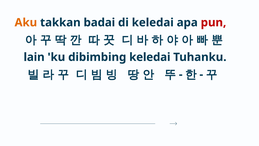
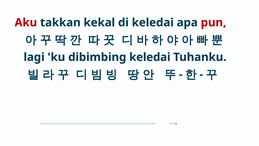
Aku colour: orange -> red
badai: badai -> kekal
lain: lain -> lagi
